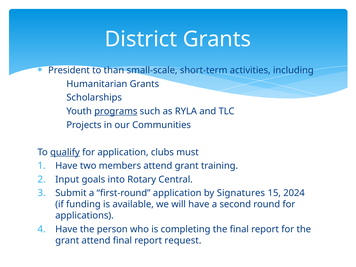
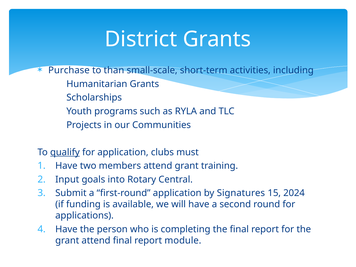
President: President -> Purchase
programs underline: present -> none
request: request -> module
